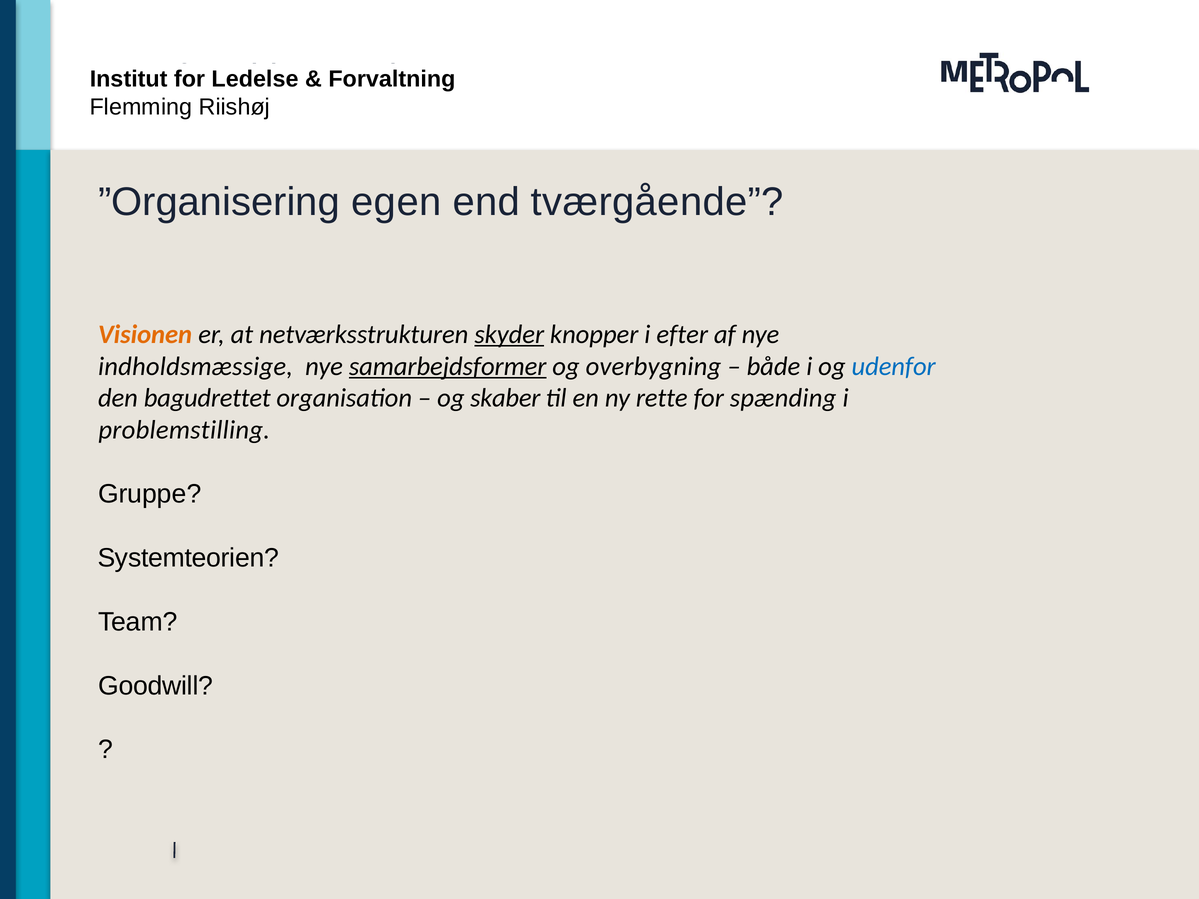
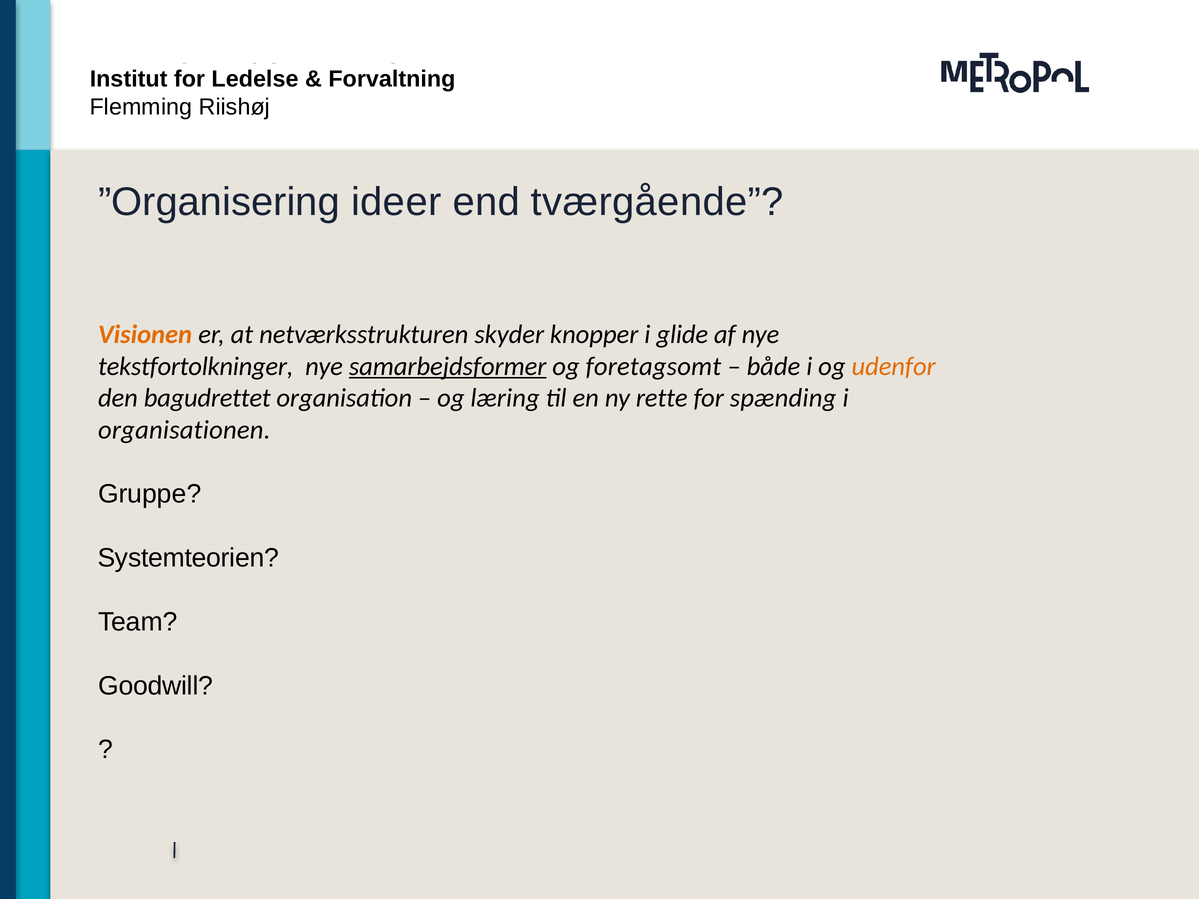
egen: egen -> ideer
skyder underline: present -> none
efter: efter -> glide
indholdsmæssige: indholdsmæssige -> tekstfortolkninger
overbygning: overbygning -> foretagsomt
udenfor colour: blue -> orange
skaber: skaber -> læring
problemstilling: problemstilling -> organisationen
